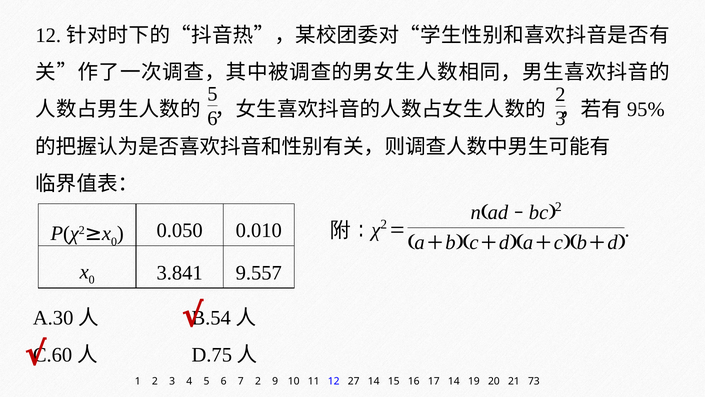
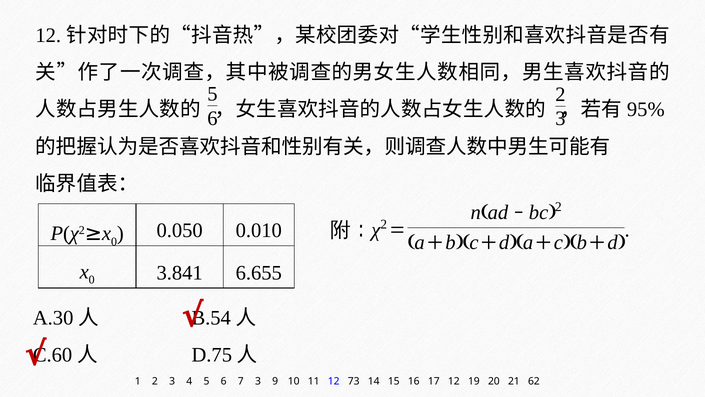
9.557: 9.557 -> 6.655
7 2: 2 -> 3
27: 27 -> 73
17 14: 14 -> 12
73: 73 -> 62
